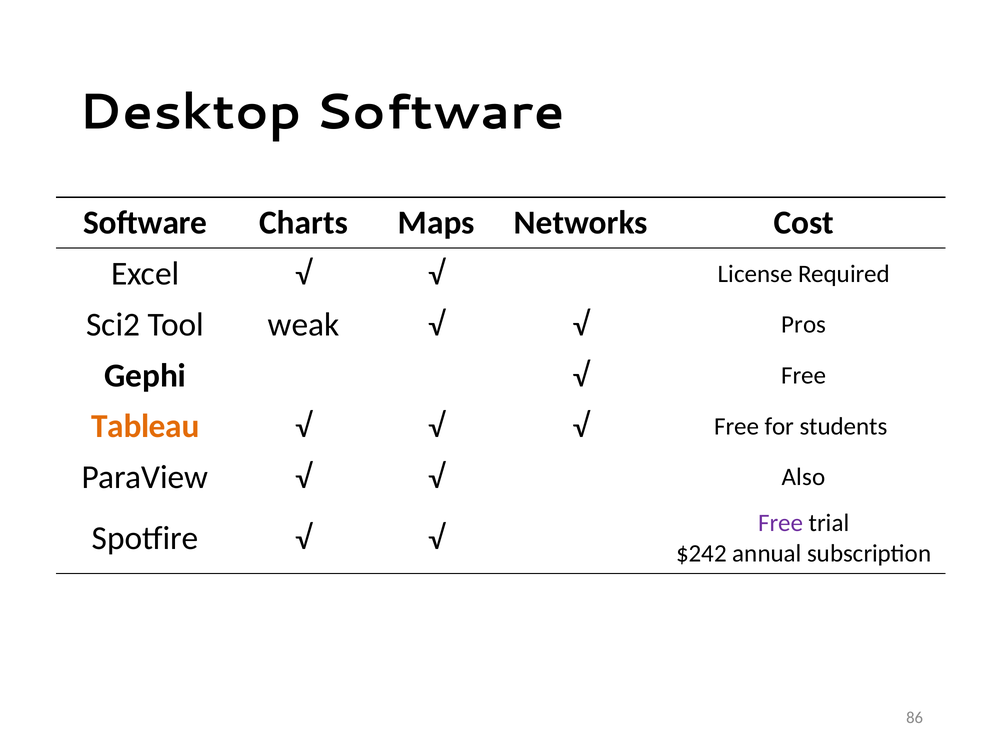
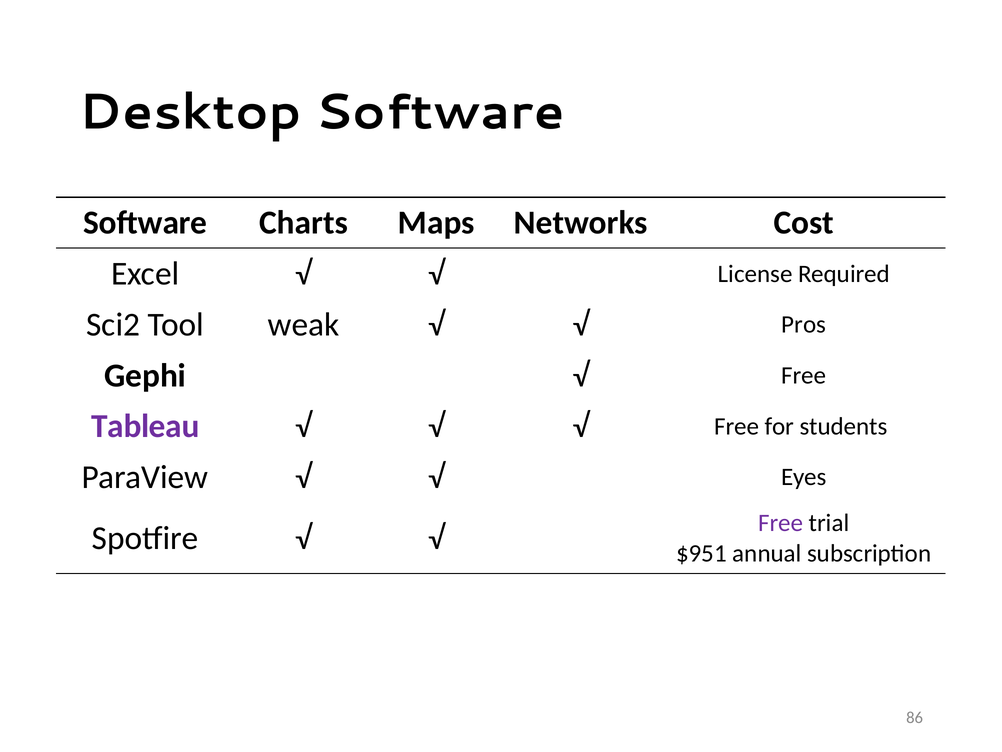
Tableau colour: orange -> purple
Also: Also -> Eyes
$242: $242 -> $951
